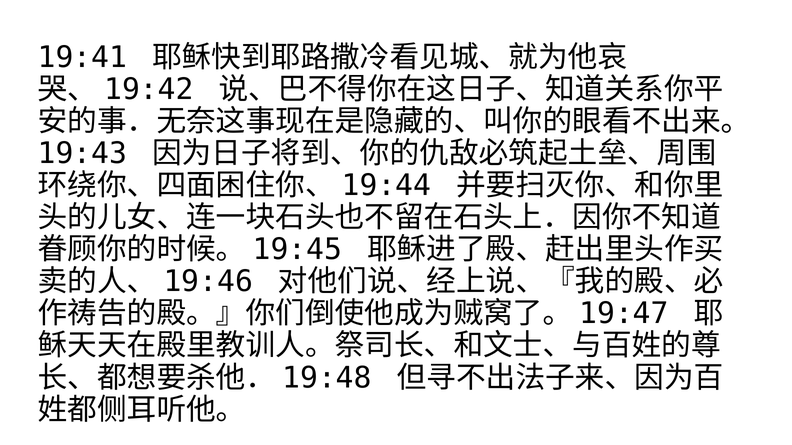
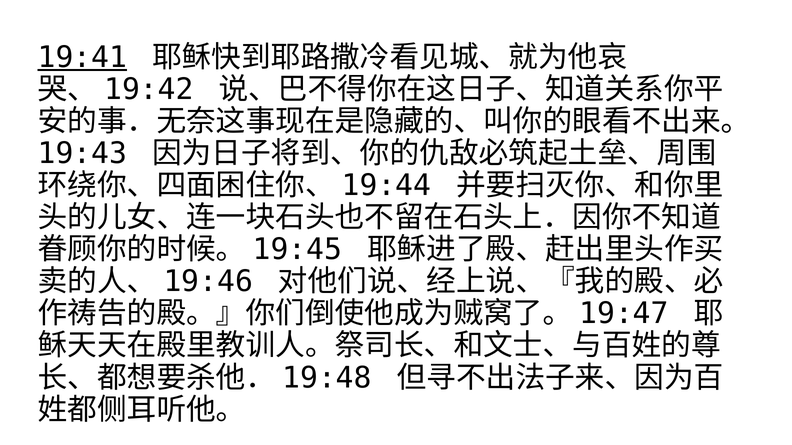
19:41 underline: none -> present
